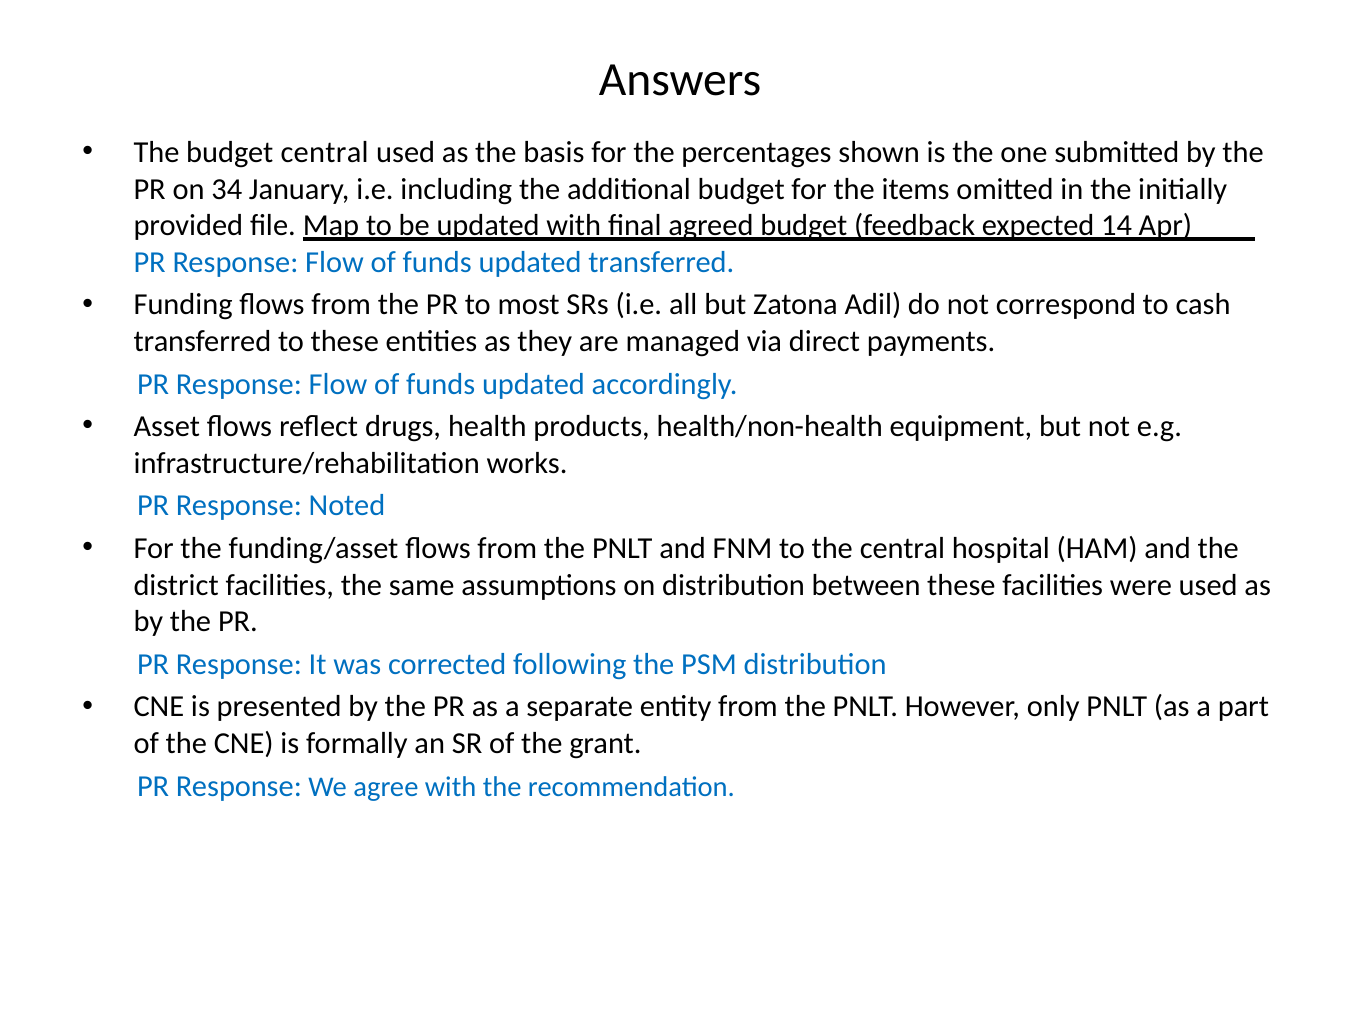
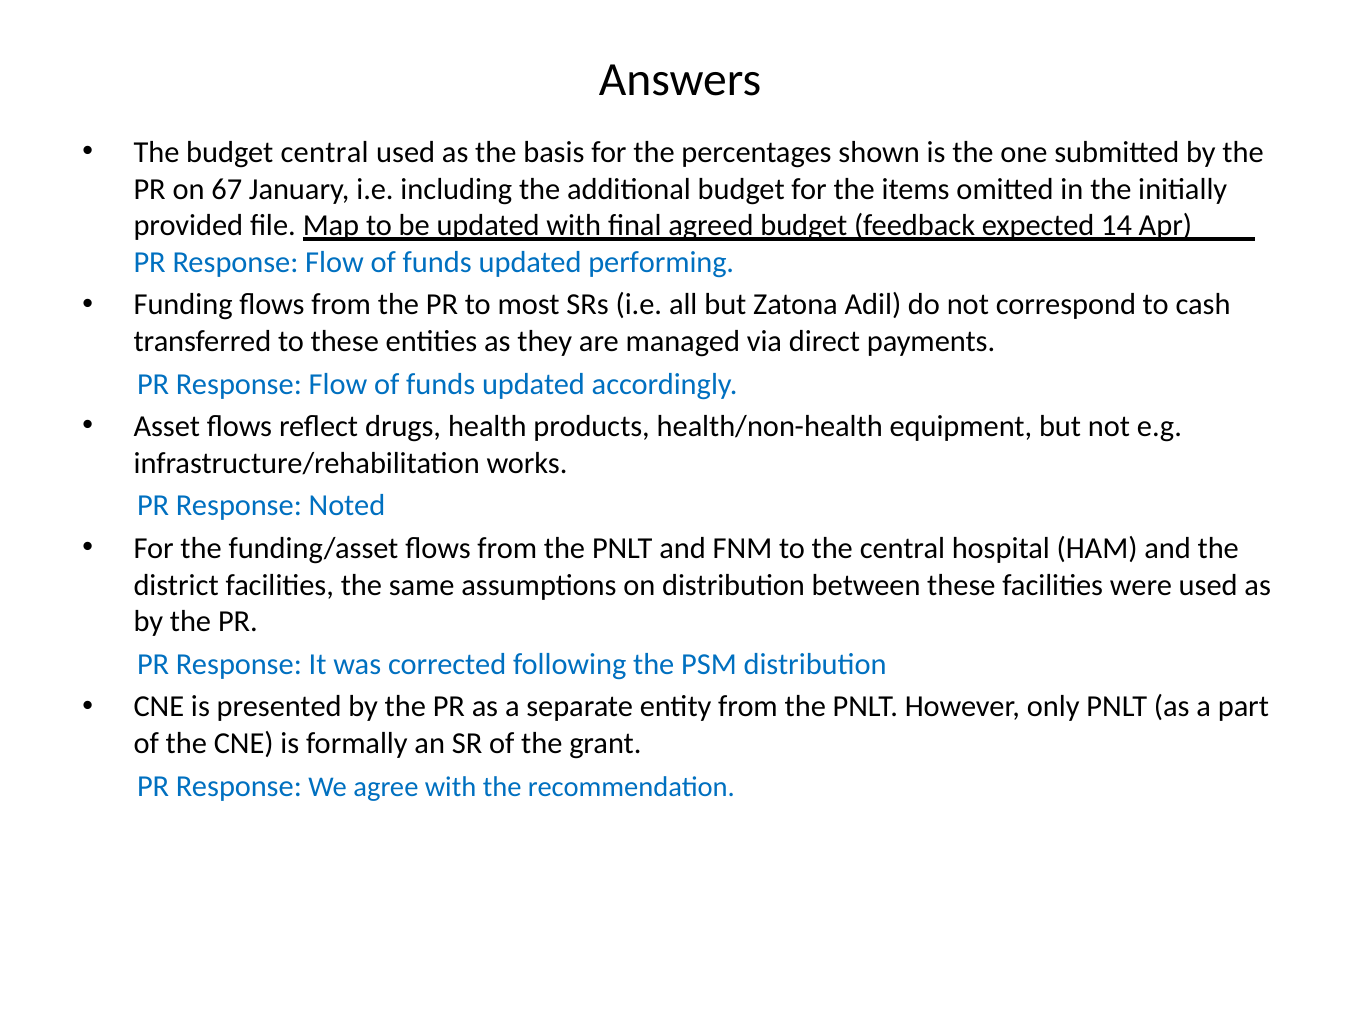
34: 34 -> 67
updated transferred: transferred -> performing
